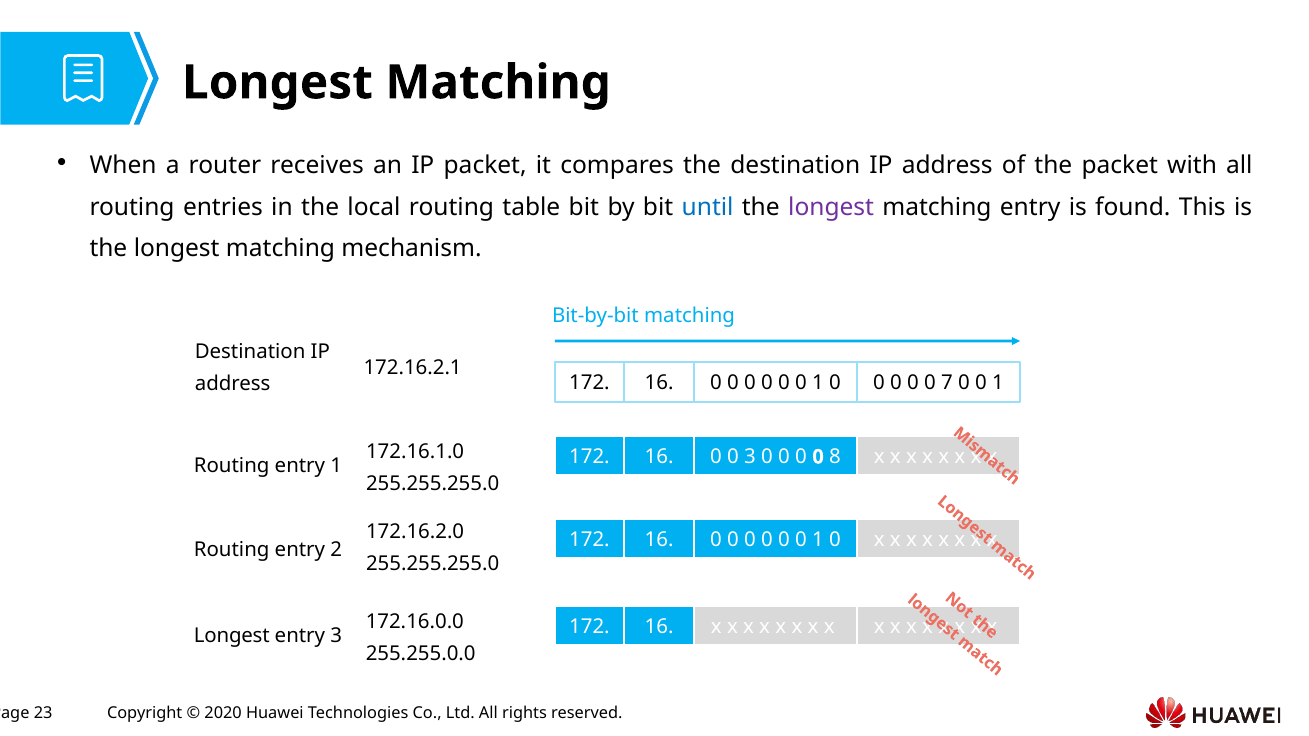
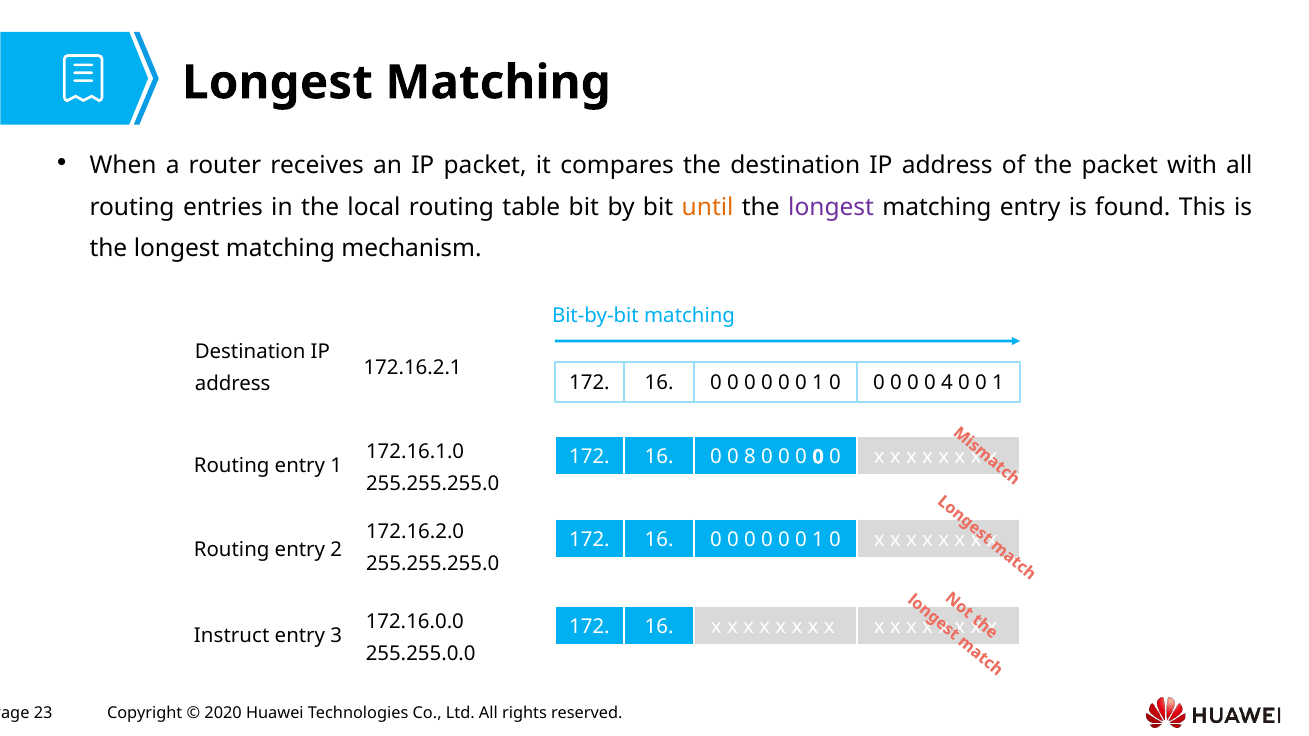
until colour: blue -> orange
7: 7 -> 4
0 3: 3 -> 8
8 at (835, 457): 8 -> 0
Longest at (232, 636): Longest -> Instruct
